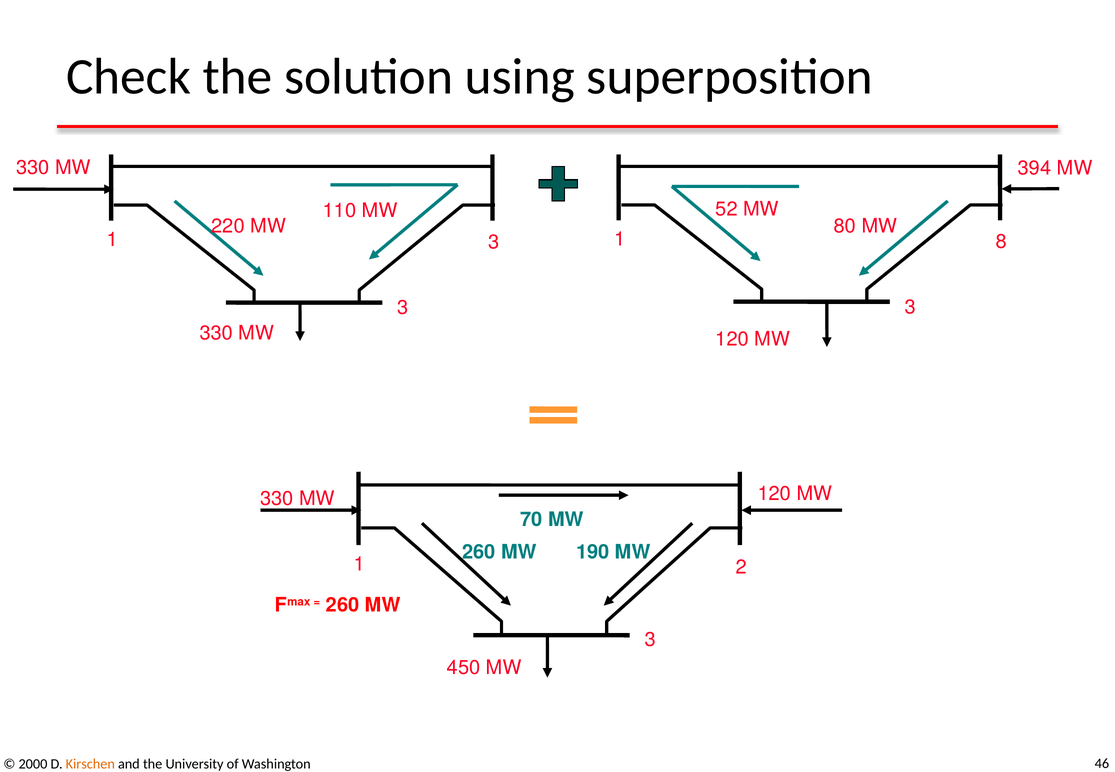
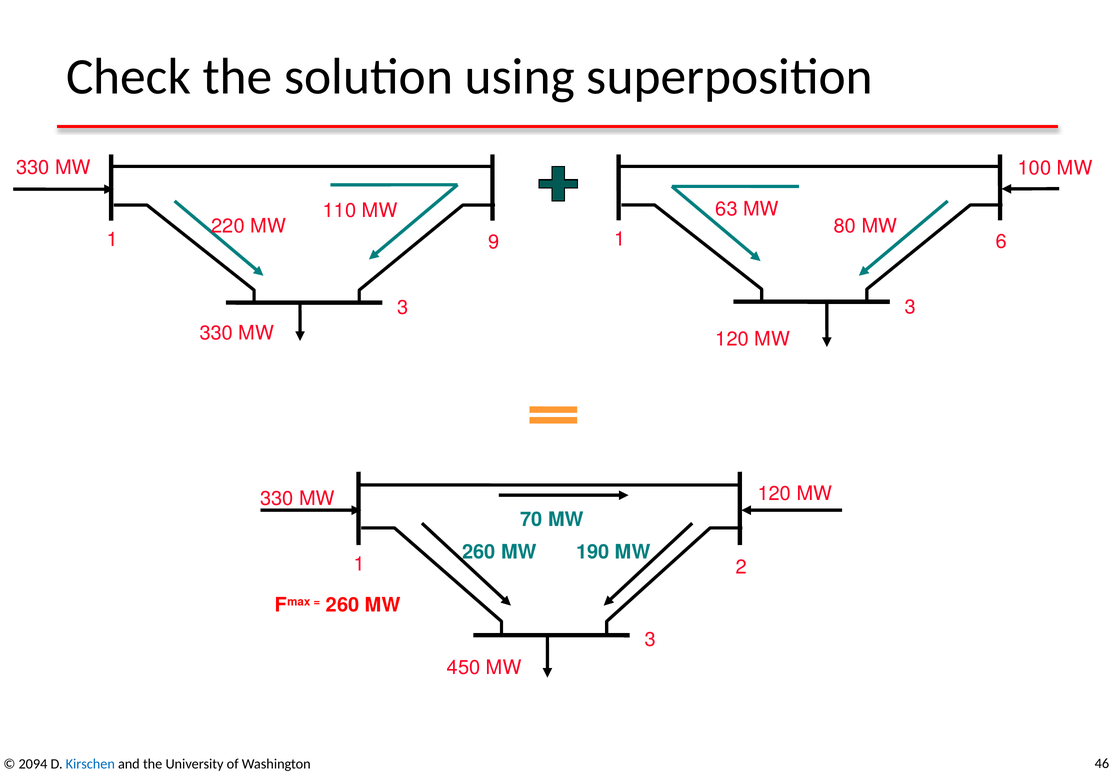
394: 394 -> 100
52: 52 -> 63
8: 8 -> 6
1 3: 3 -> 9
2000: 2000 -> 2094
Kirschen colour: orange -> blue
